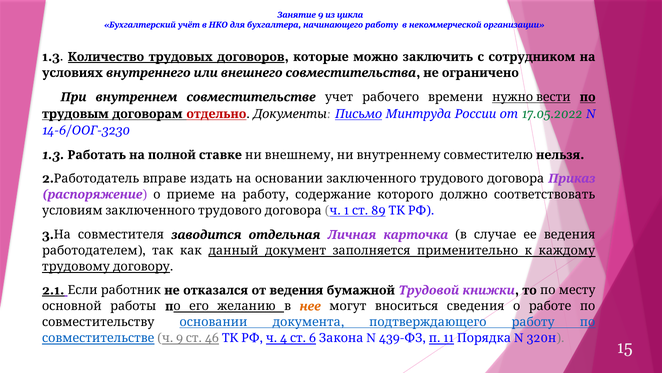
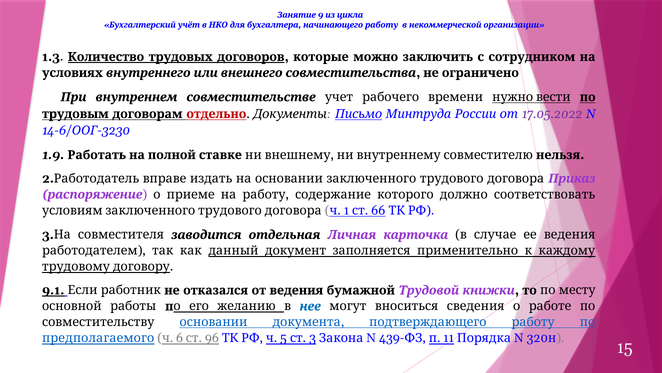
17.05.2022 colour: green -> purple
1.3 at (53, 155): 1.3 -> 1.9
89: 89 -> 66
2.1: 2.1 -> 9.1
нее colour: orange -> blue
совместительстве at (98, 338): совместительстве -> предполагаемого
9 at (180, 338): 9 -> 6
46: 46 -> 96
4: 4 -> 5
6 at (313, 338): 6 -> 3
